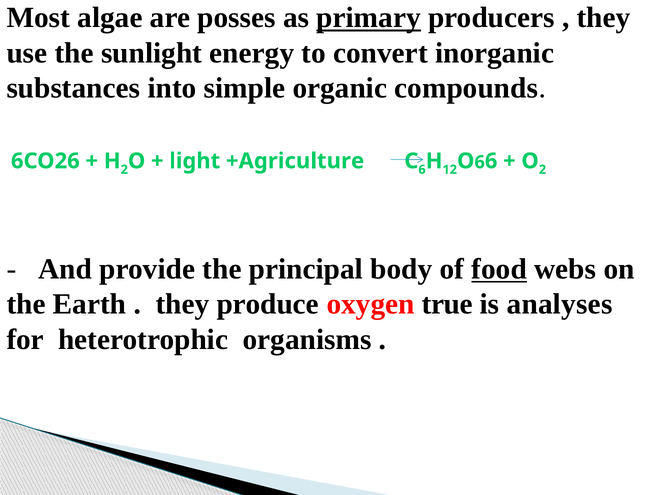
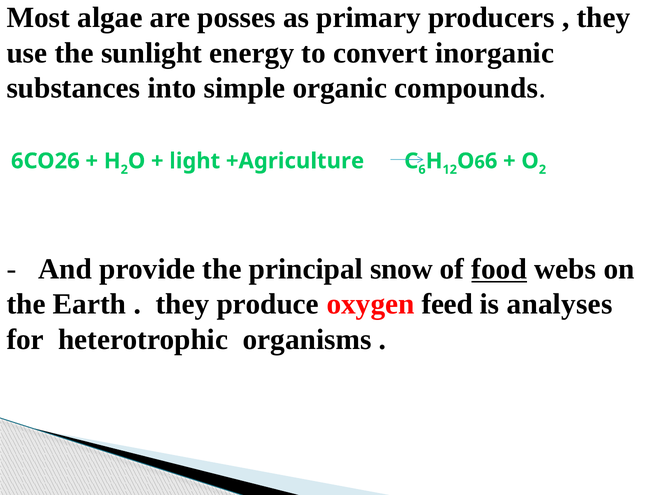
primary underline: present -> none
body: body -> snow
true: true -> feed
